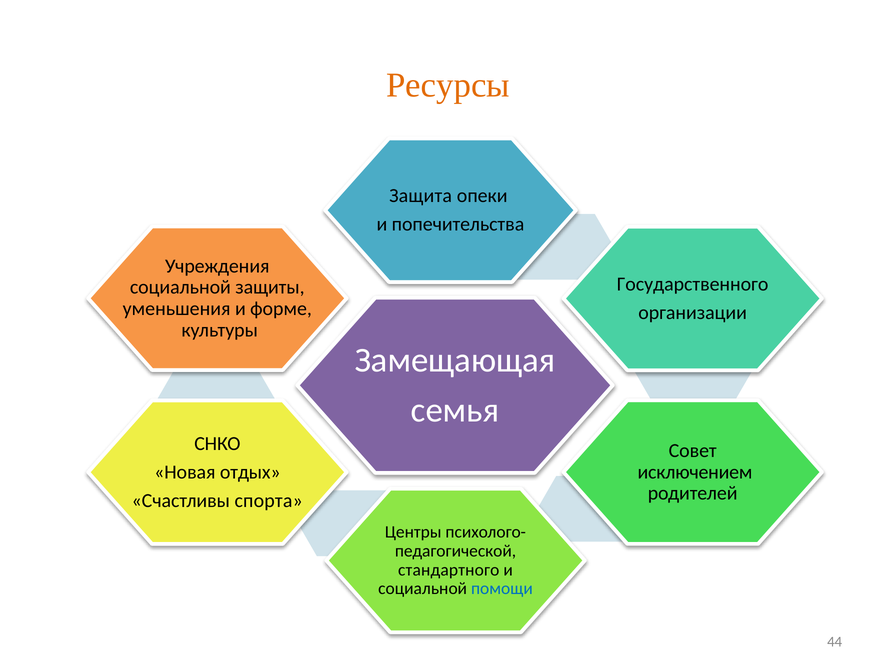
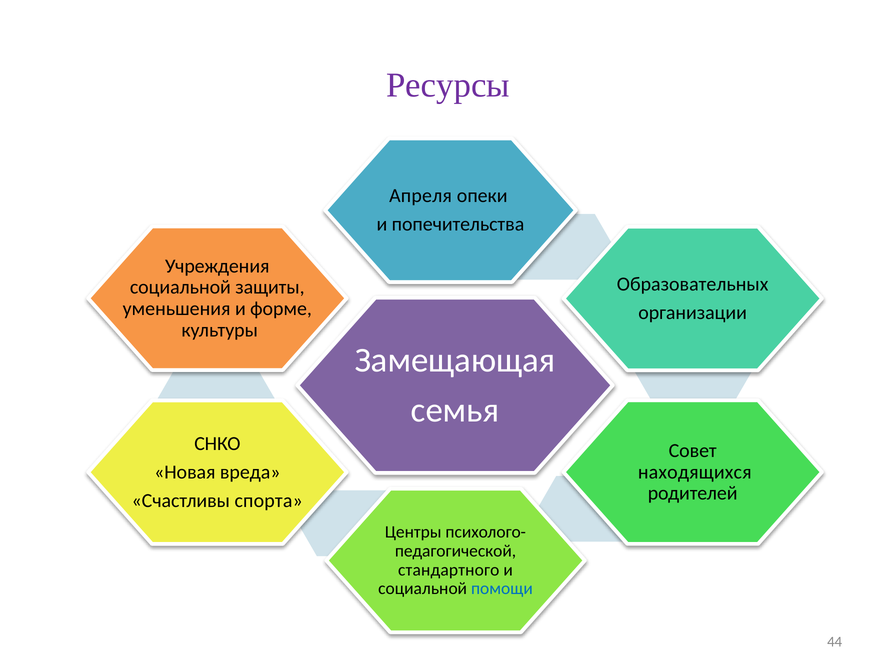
Ресурсы colour: orange -> purple
Защита: Защита -> Апреля
Государственного: Государственного -> Образовательных
исключением: исключением -> находящихся
отдых: отдых -> вреда
